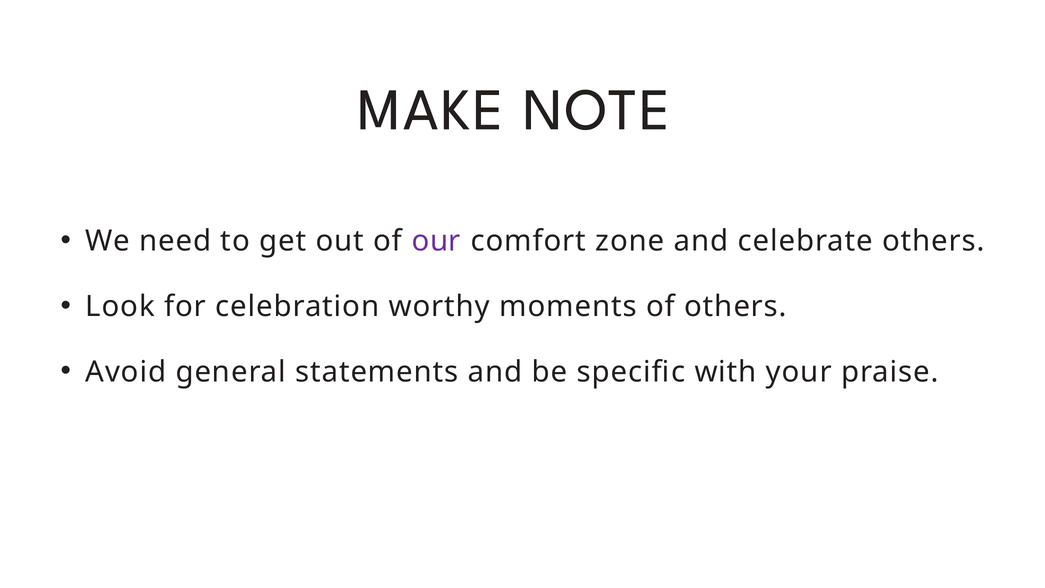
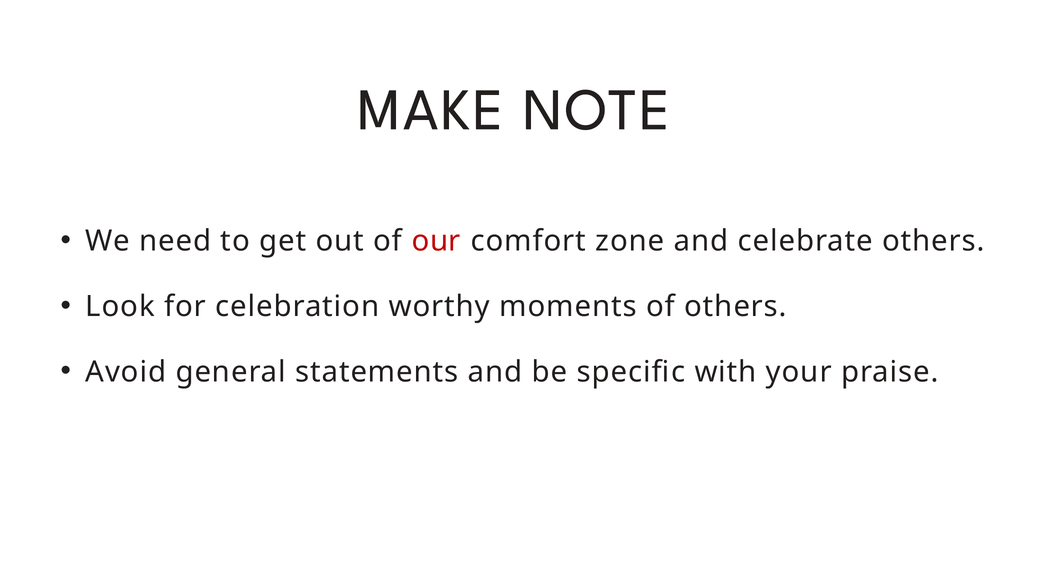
our colour: purple -> red
